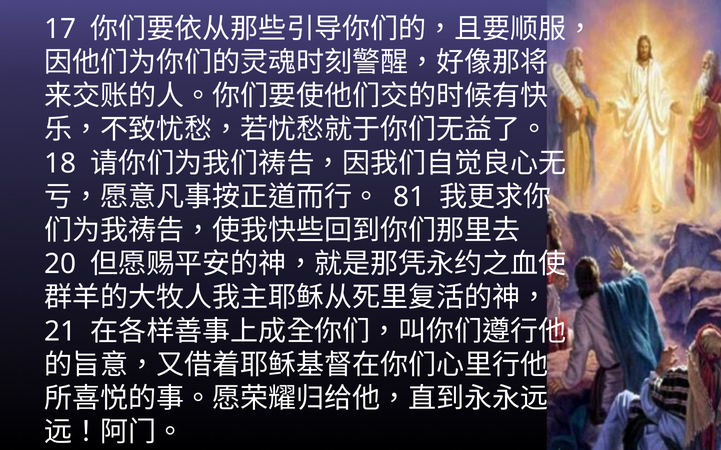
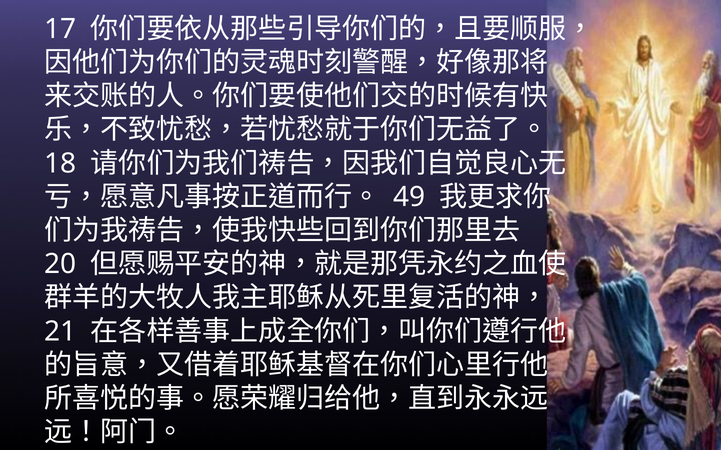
81: 81 -> 49
